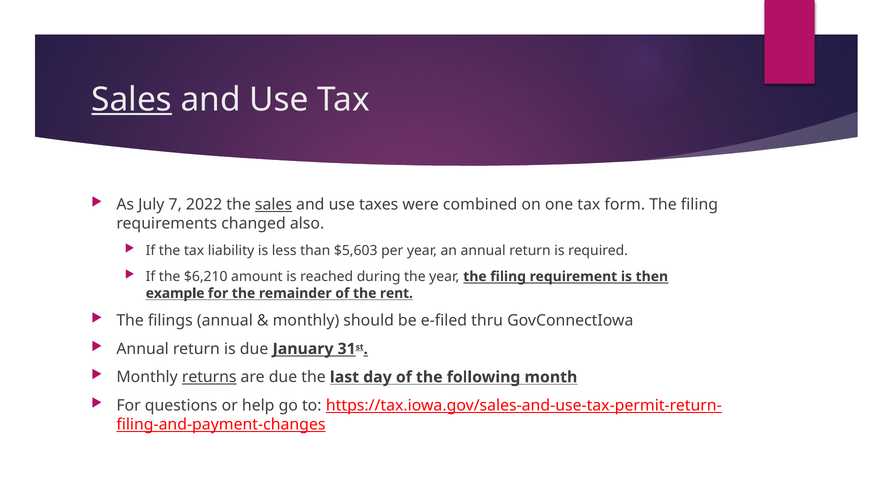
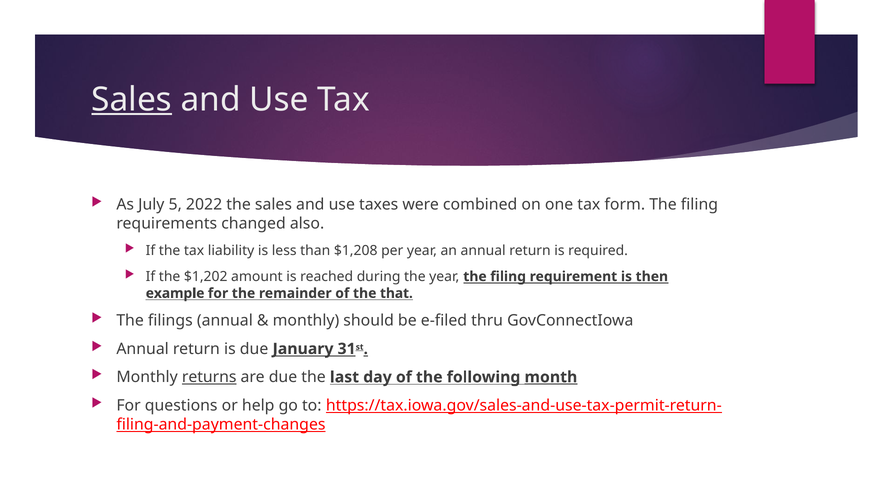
7: 7 -> 5
sales at (273, 205) underline: present -> none
$5,603: $5,603 -> $1,208
$6,210: $6,210 -> $1,202
rent: rent -> that
month underline: none -> present
